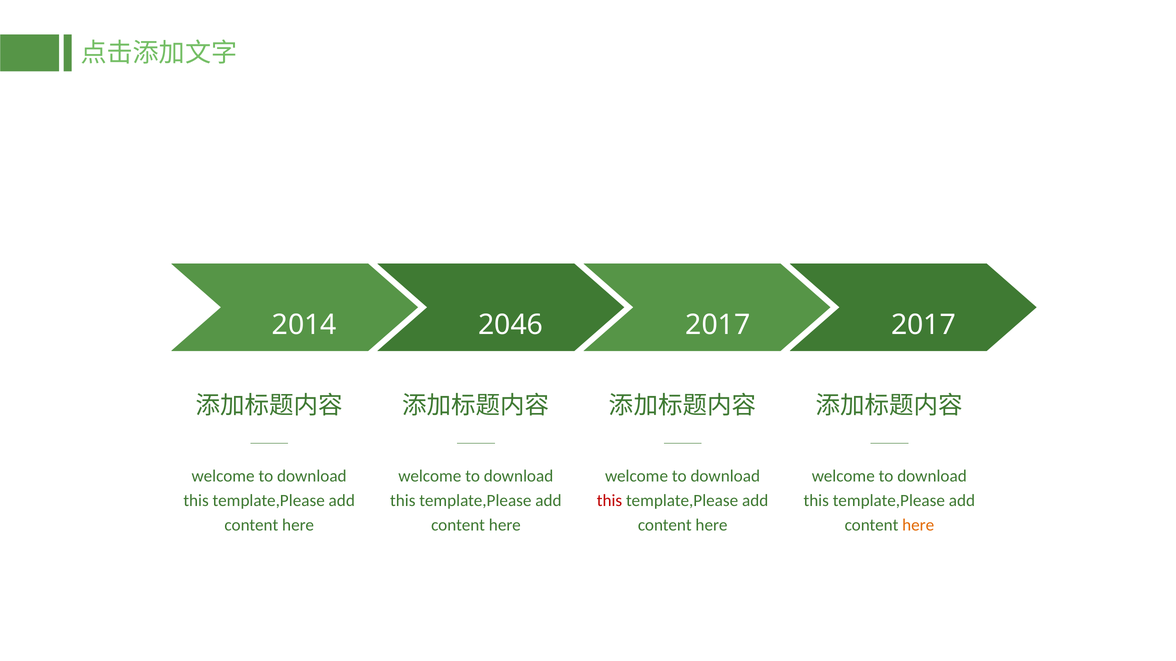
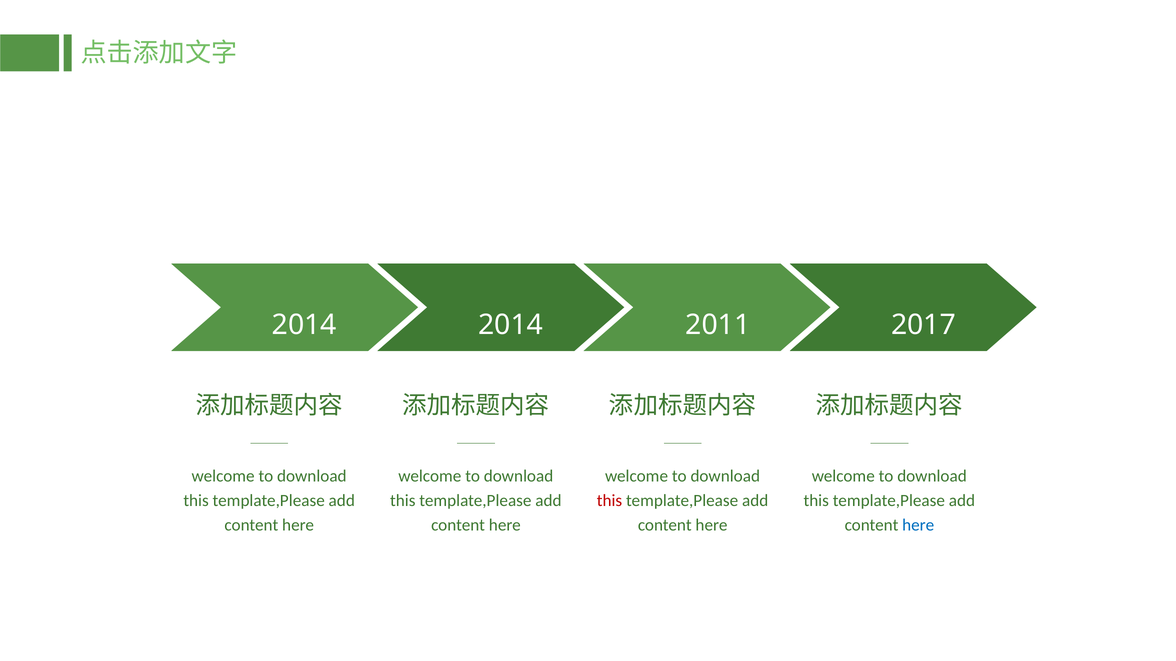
2046 at (511, 325): 2046 -> 2014
2017 at (718, 325): 2017 -> 2011
here at (918, 526) colour: orange -> blue
